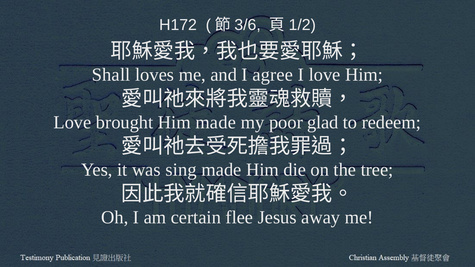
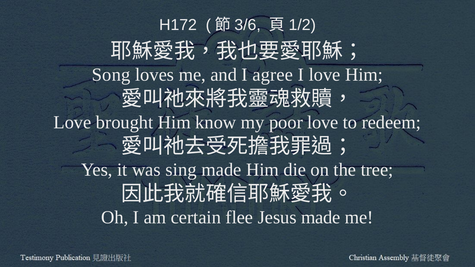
Shall: Shall -> Song
Him made: made -> know
poor glad: glad -> love
Jesus away: away -> made
